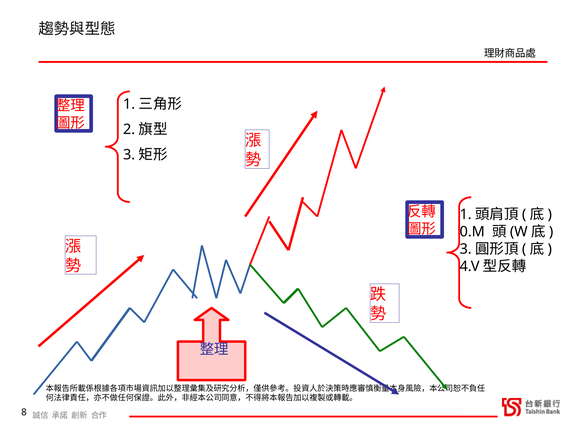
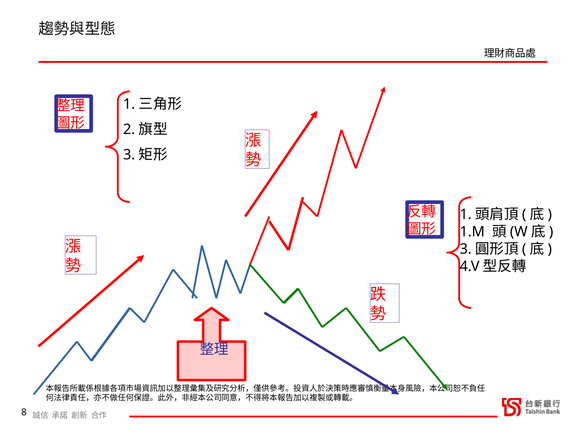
0.M: 0.M -> 1.M
